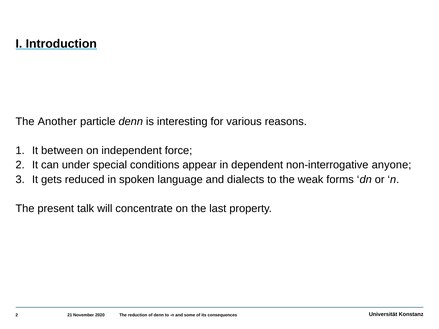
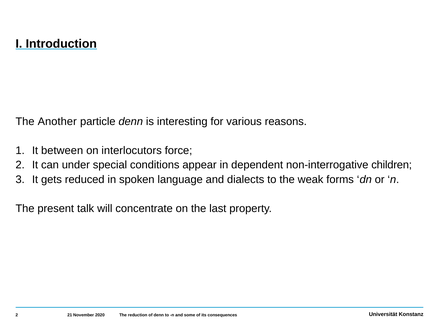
independent: independent -> interlocutors
anyone: anyone -> children
